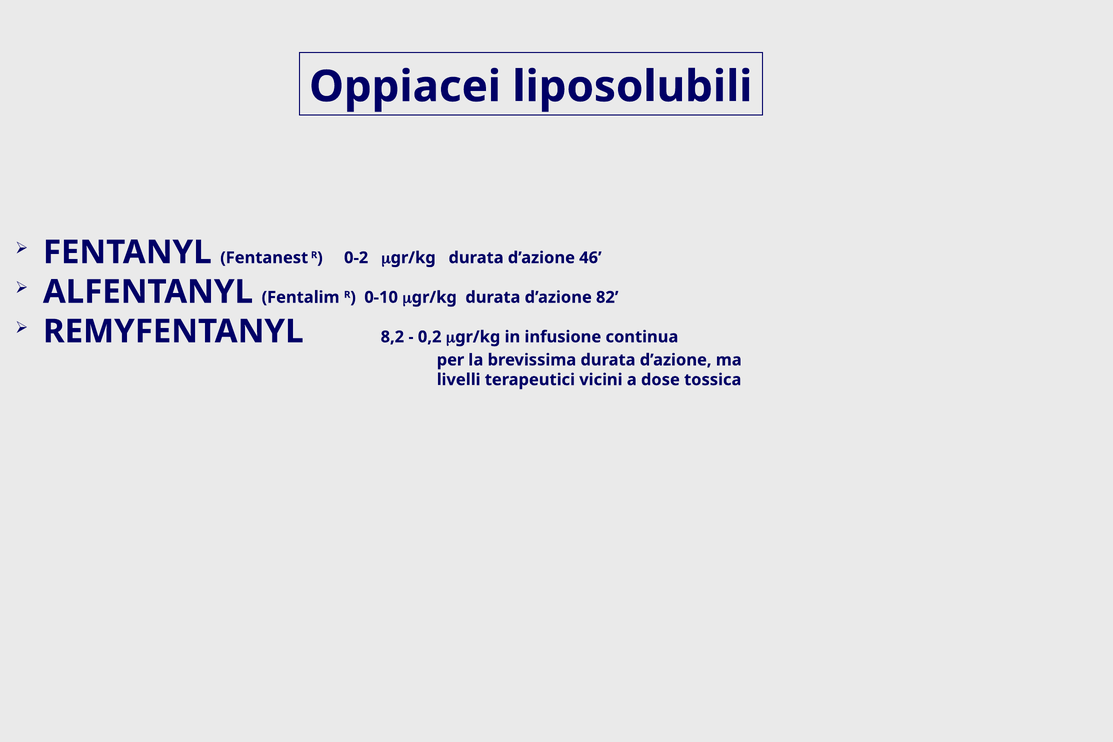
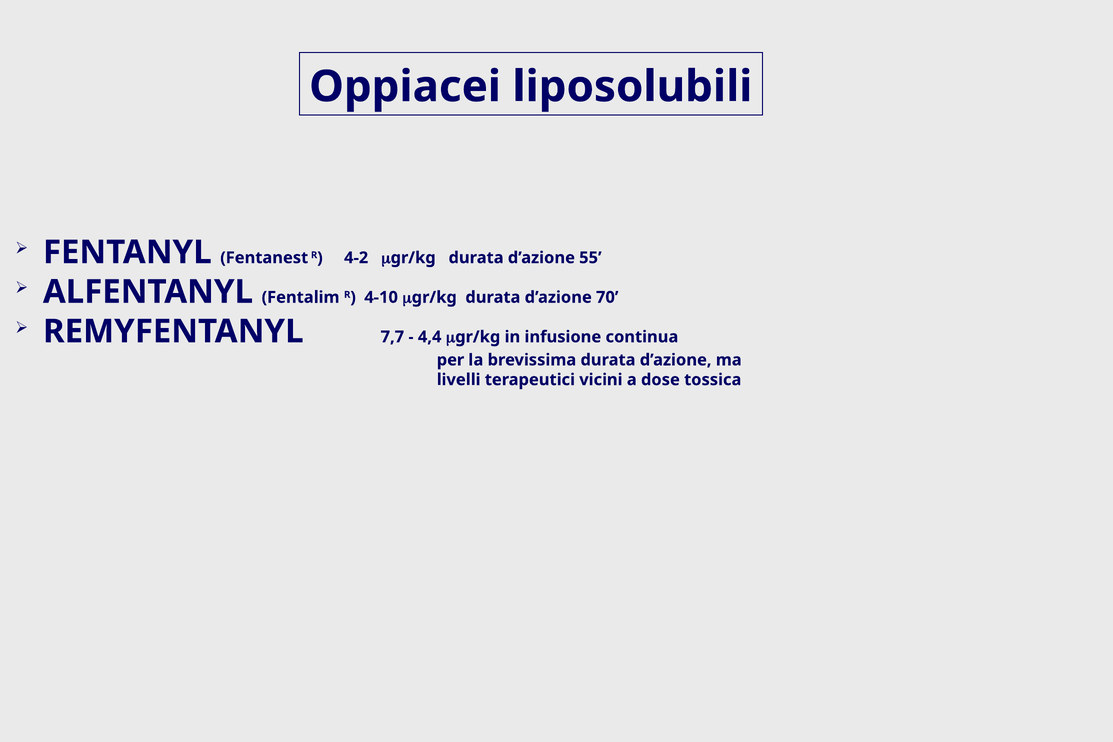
0-2: 0-2 -> 4-2
46: 46 -> 55
0-10: 0-10 -> 4-10
82: 82 -> 70
8,2: 8,2 -> 7,7
0,2: 0,2 -> 4,4
